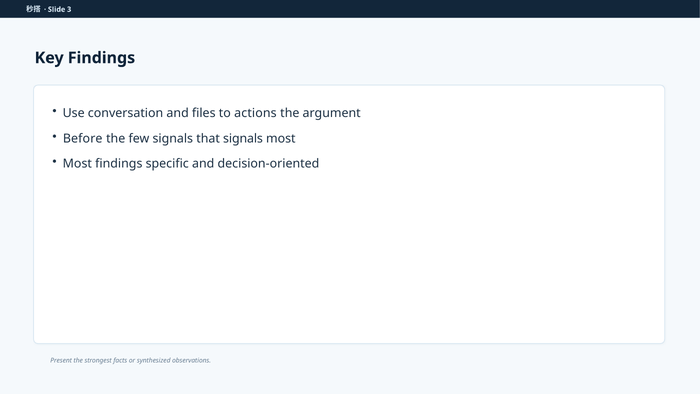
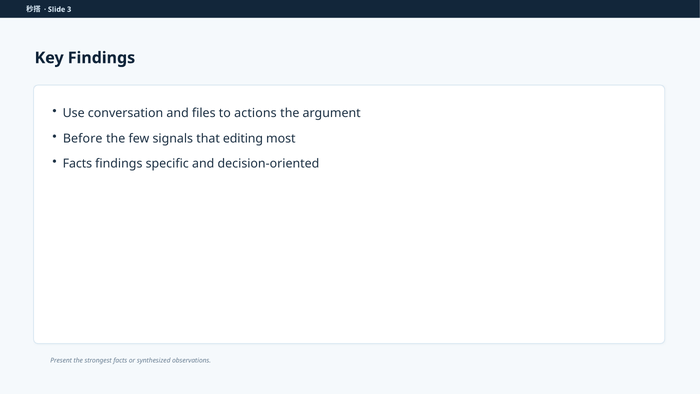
that signals: signals -> editing
Most at (77, 163): Most -> Facts
